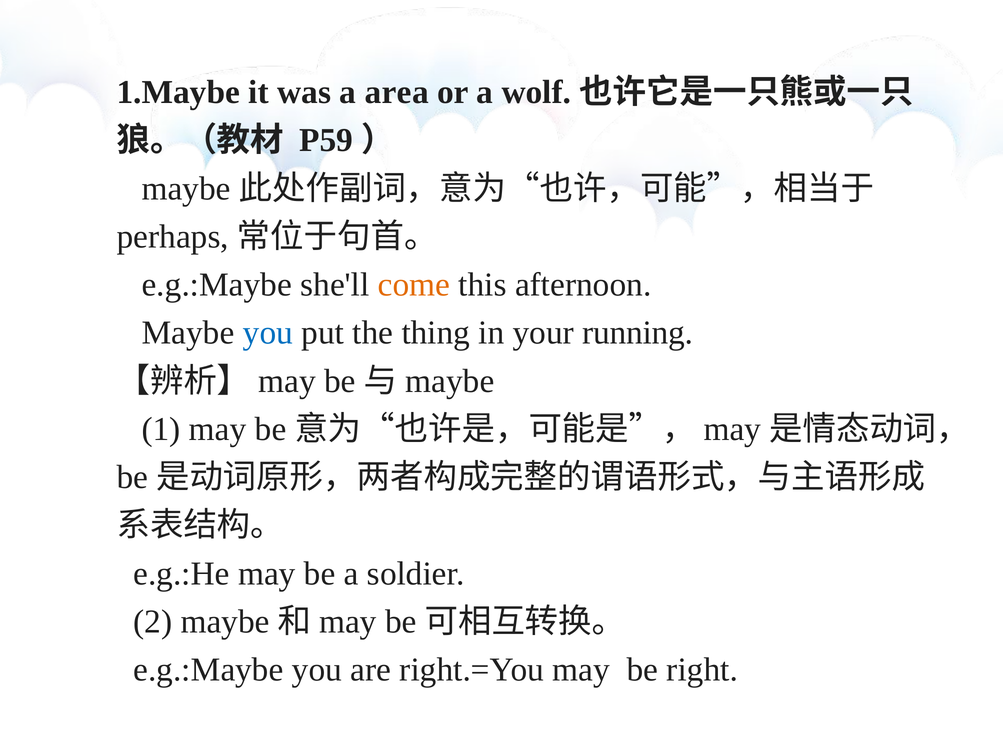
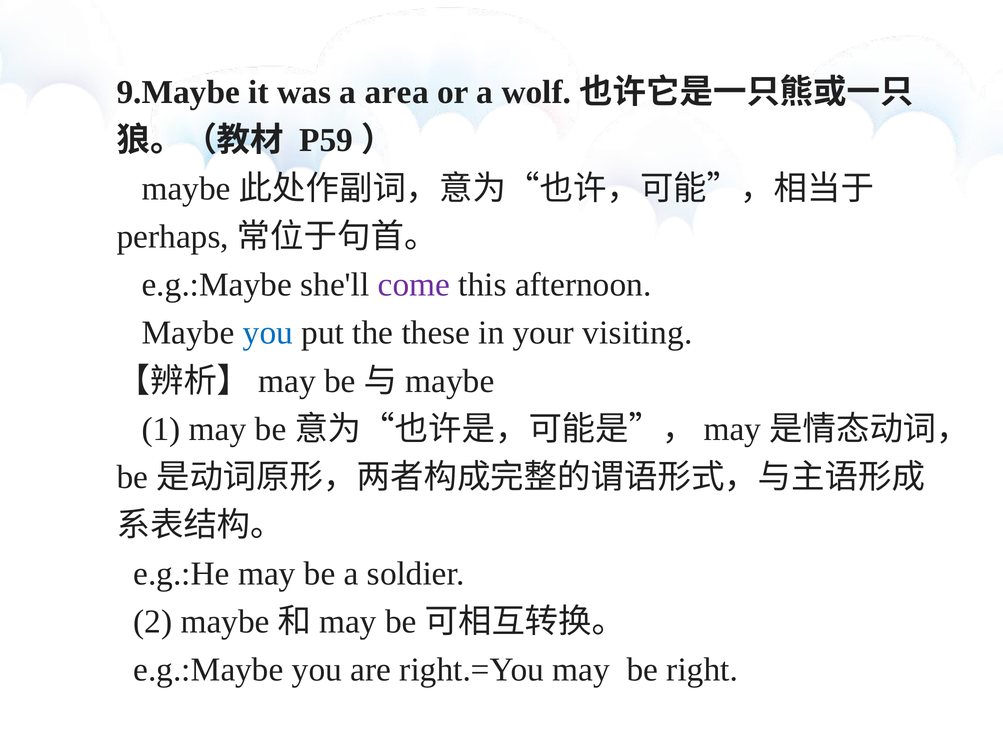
1.Maybe: 1.Maybe -> 9.Maybe
come colour: orange -> purple
thing: thing -> these
running: running -> visiting
